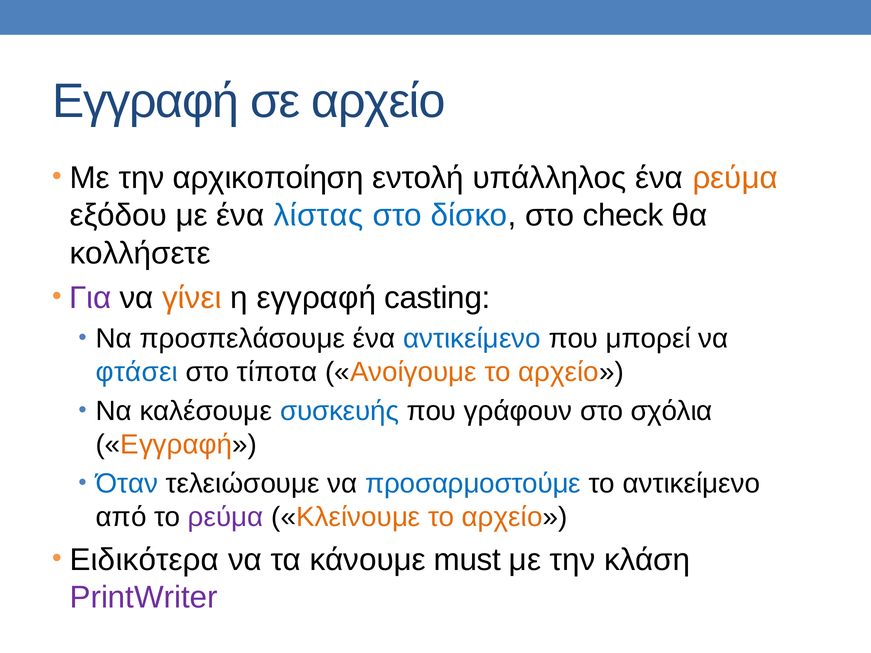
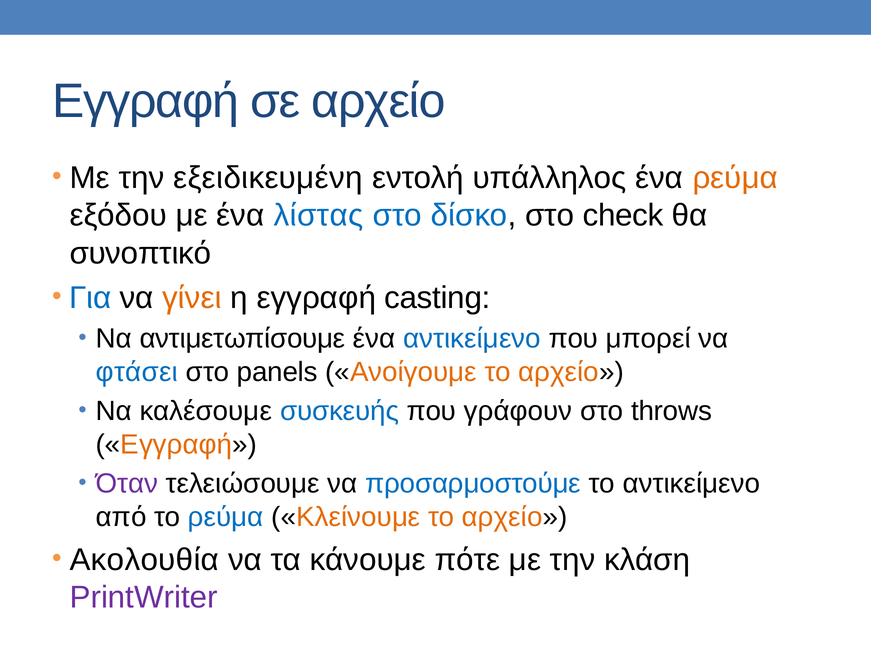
αρχικοποίηση: αρχικοποίηση -> εξειδικευμένη
κολλήσετε: κολλήσετε -> συνοπτικό
Για colour: purple -> blue
προσπελάσουμε: προσπελάσουμε -> αντιμετωπίσουμε
τίποτα: τίποτα -> panels
σχόλια: σχόλια -> throws
Όταν colour: blue -> purple
ρεύμα at (226, 517) colour: purple -> blue
Ειδικότερα: Ειδικότερα -> Ακολουθία
must: must -> πότε
